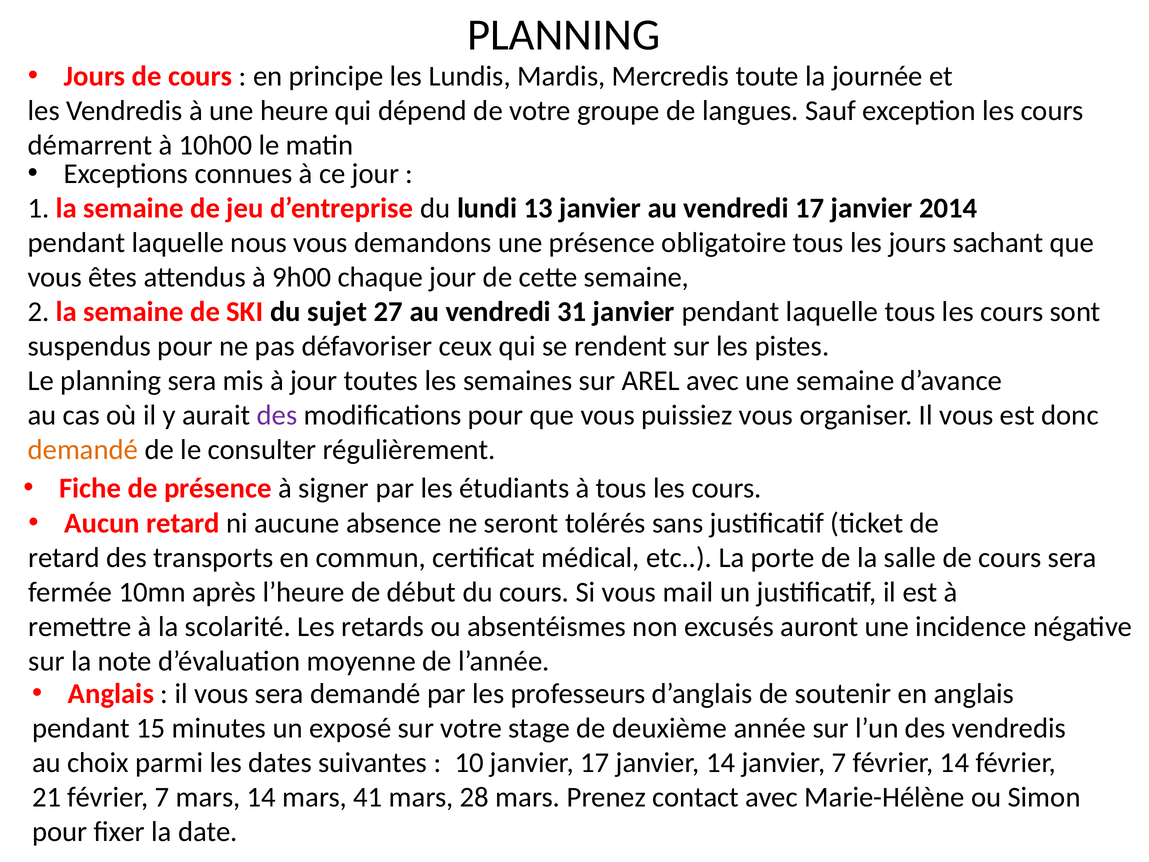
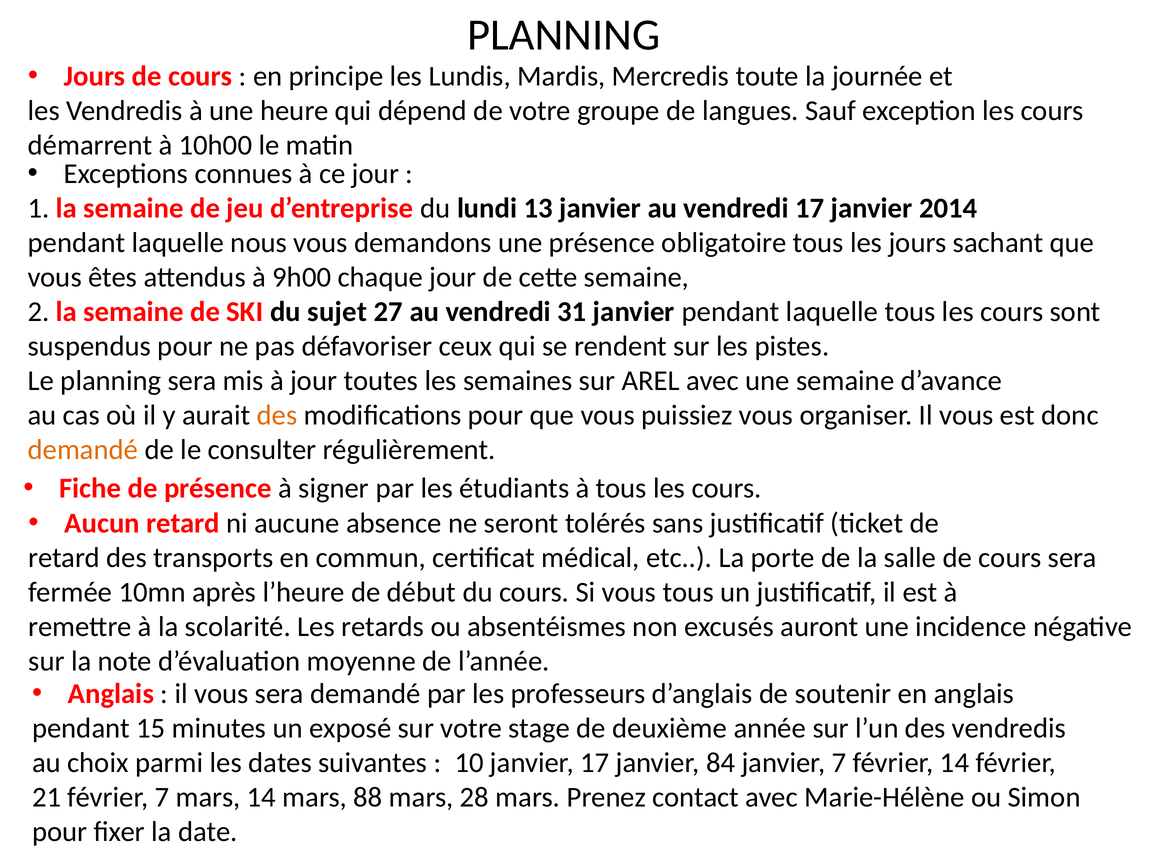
des at (277, 415) colour: purple -> orange
vous mail: mail -> tous
janvier 14: 14 -> 84
41: 41 -> 88
